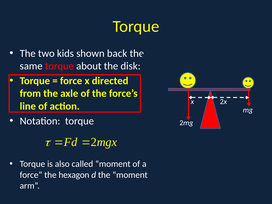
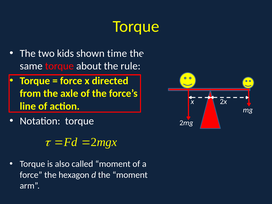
back: back -> time
disk: disk -> rule
